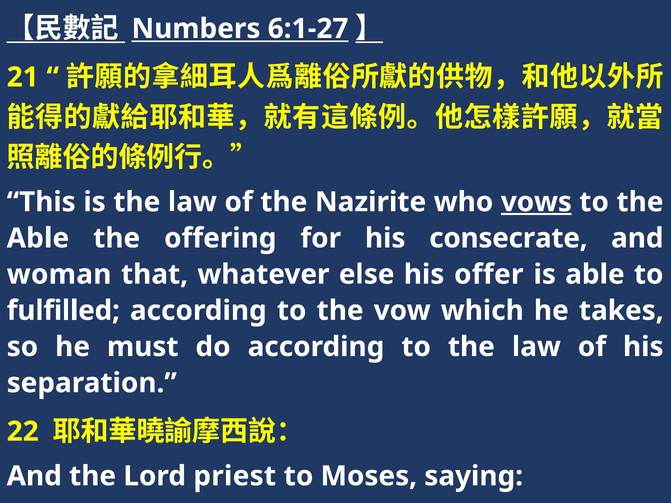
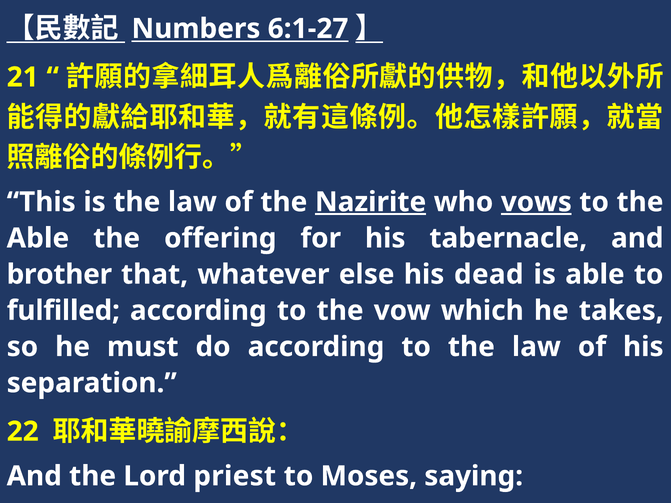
Nazirite underline: none -> present
consecrate: consecrate -> tabernacle
woman: woman -> brother
offer: offer -> dead
